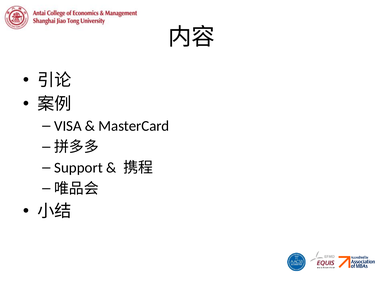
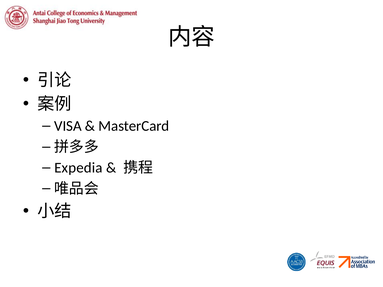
Support: Support -> Expedia
